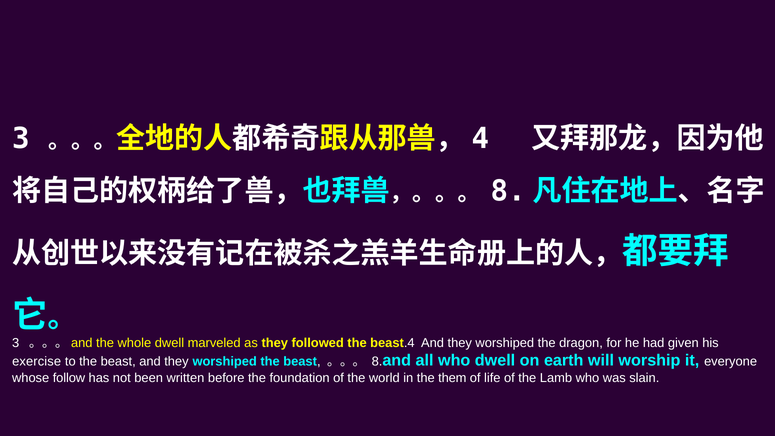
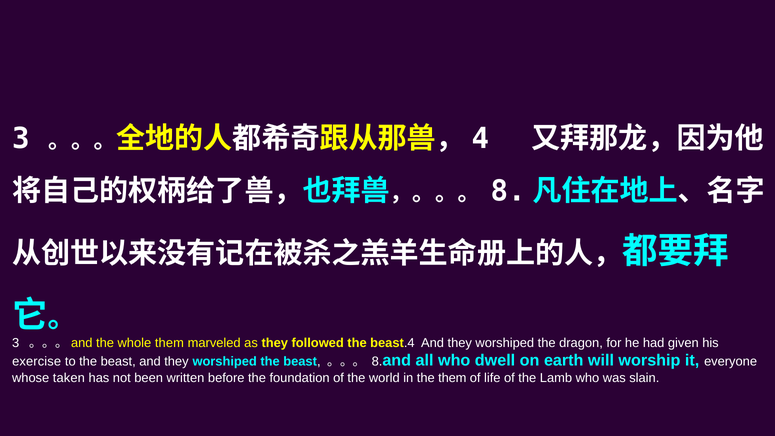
whole dwell: dwell -> them
follow: follow -> taken
